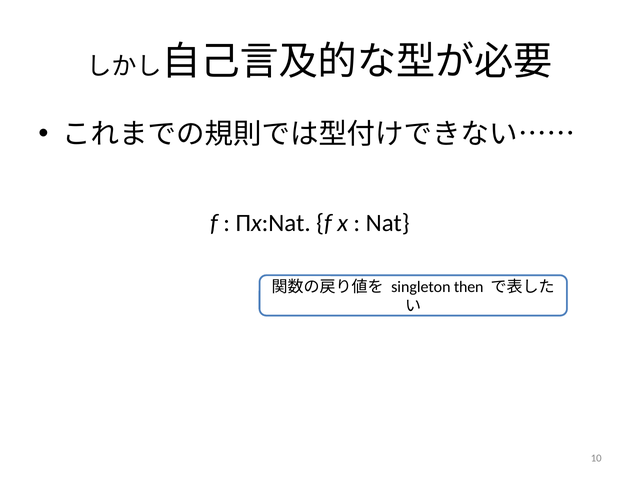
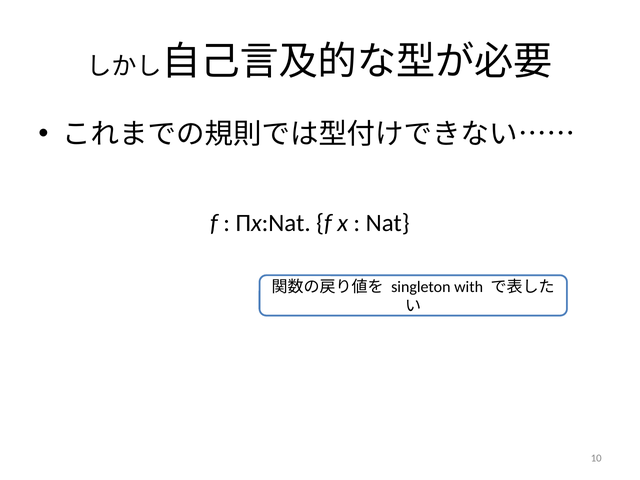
then: then -> with
